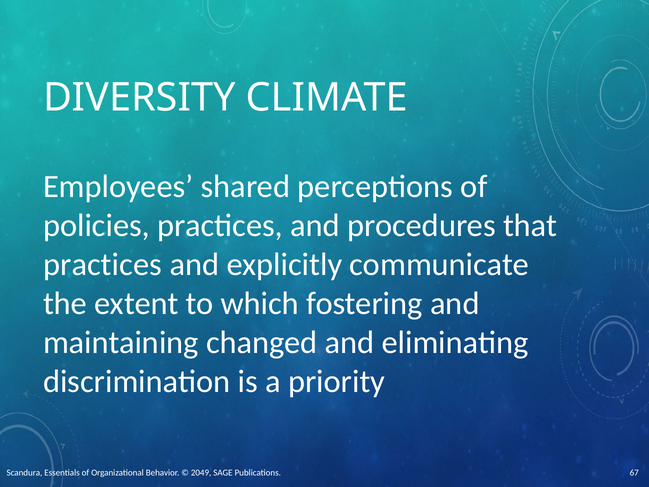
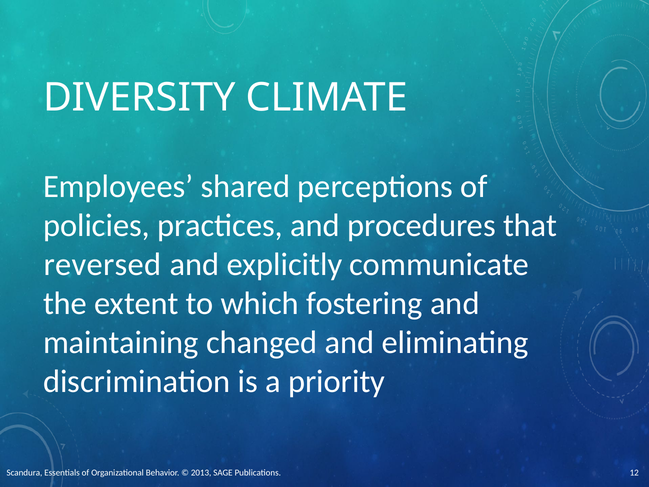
practices at (103, 264): practices -> reversed
2049: 2049 -> 2013
67: 67 -> 12
